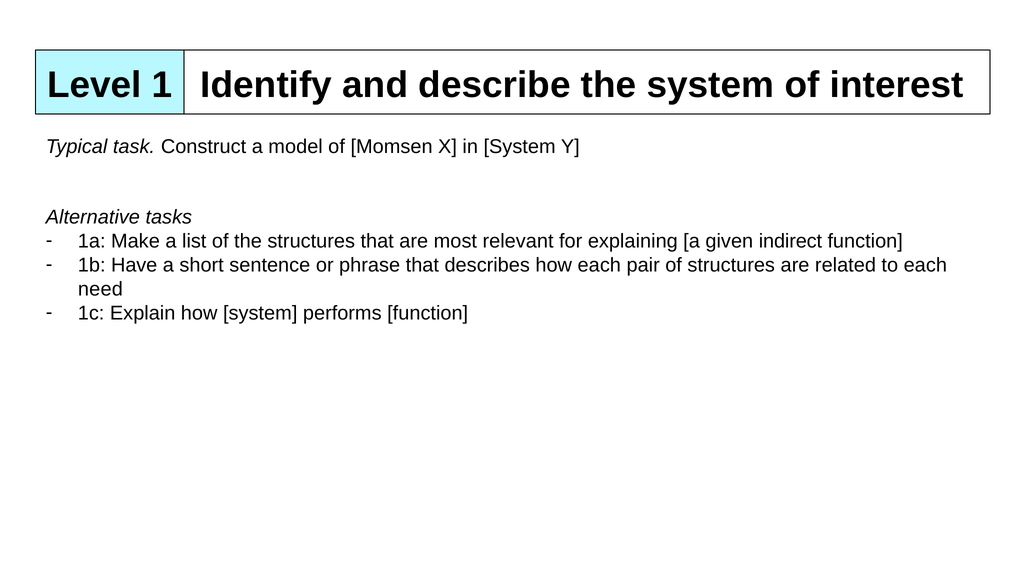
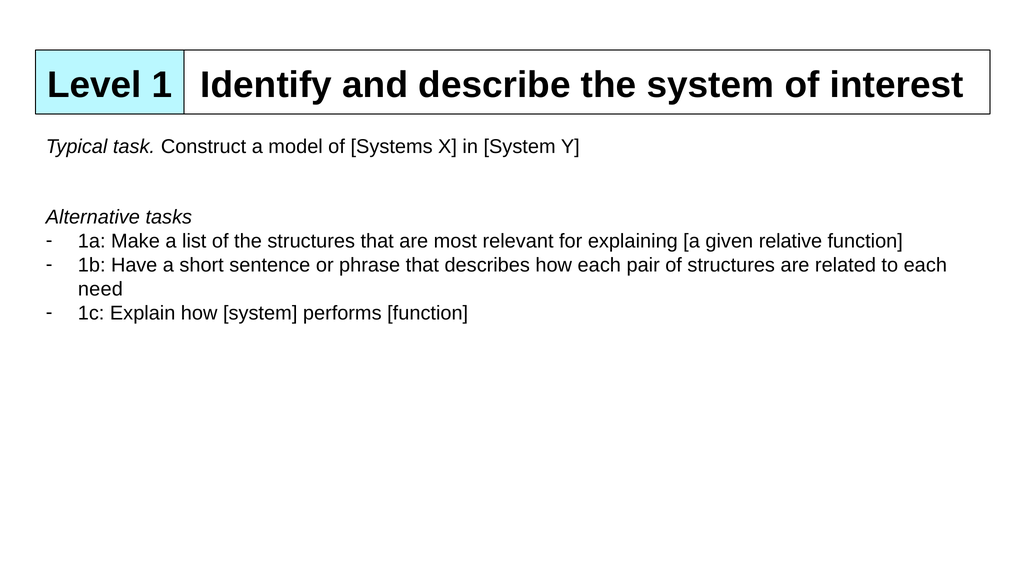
Momsen: Momsen -> Systems
indirect: indirect -> relative
